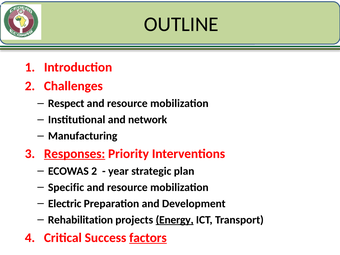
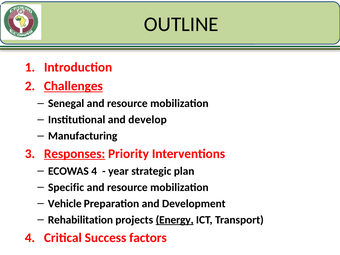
Challenges underline: none -> present
Respect: Respect -> Senegal
network: network -> develop
ECOWAS 2: 2 -> 4
Electric: Electric -> Vehicle
factors underline: present -> none
